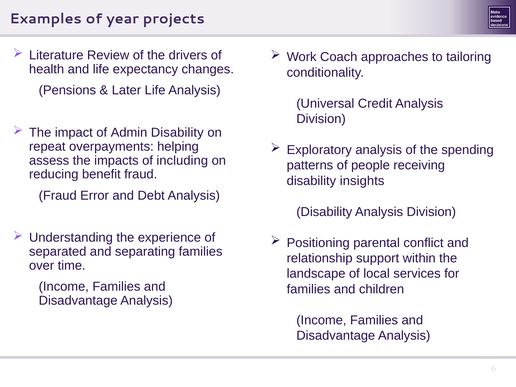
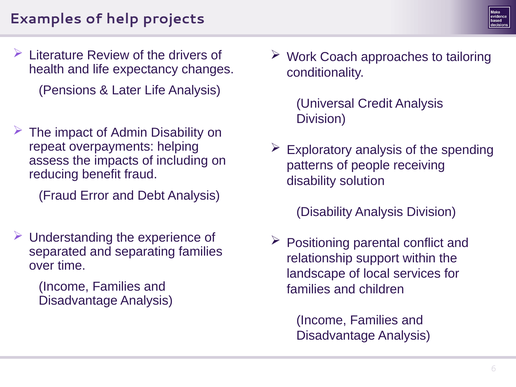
year: year -> help
insights: insights -> solution
